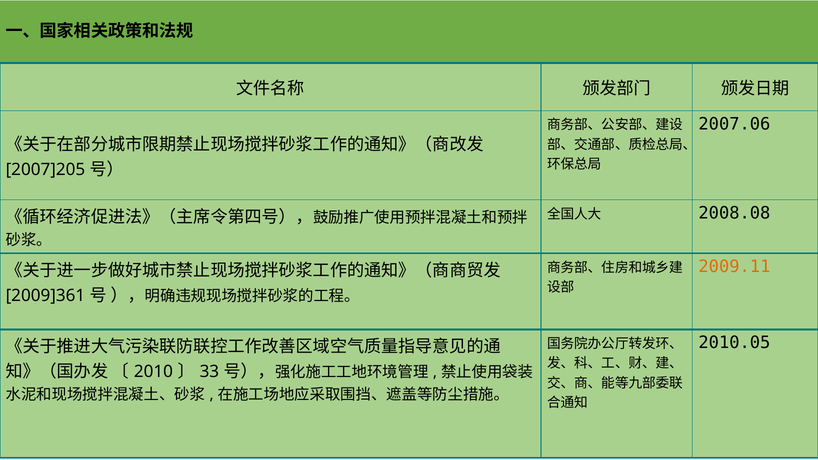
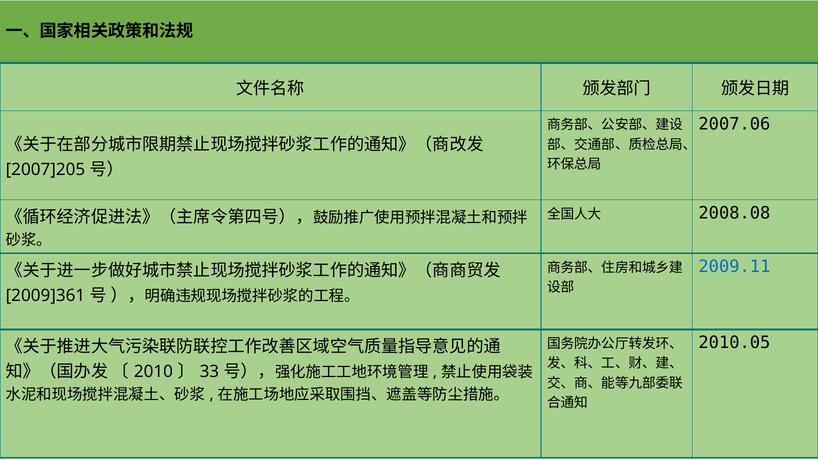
2009.11 colour: orange -> blue
